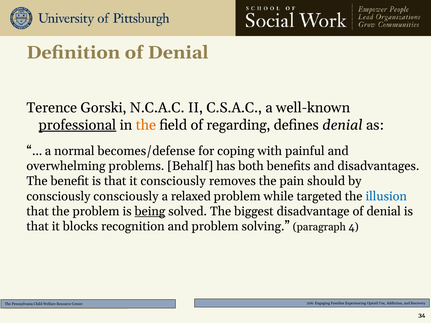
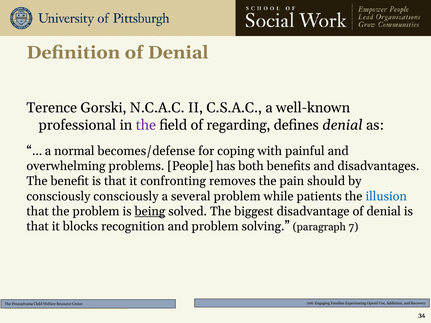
professional underline: present -> none
the at (146, 125) colour: orange -> purple
Behalf: Behalf -> People
it consciously: consciously -> confronting
relaxed: relaxed -> several
targeted: targeted -> patients
4: 4 -> 7
